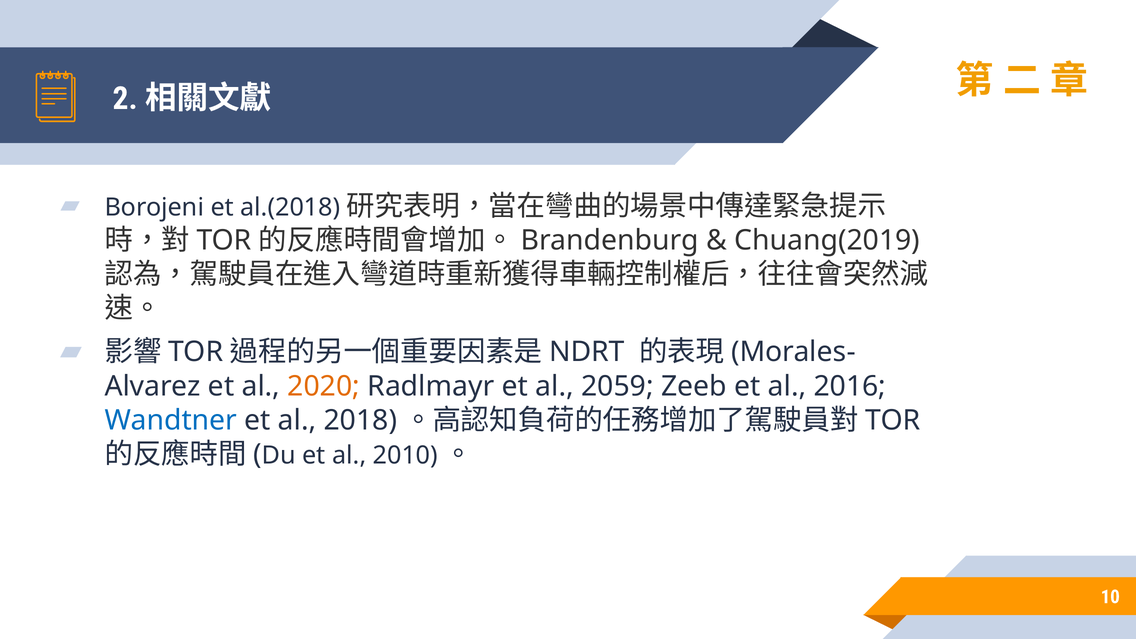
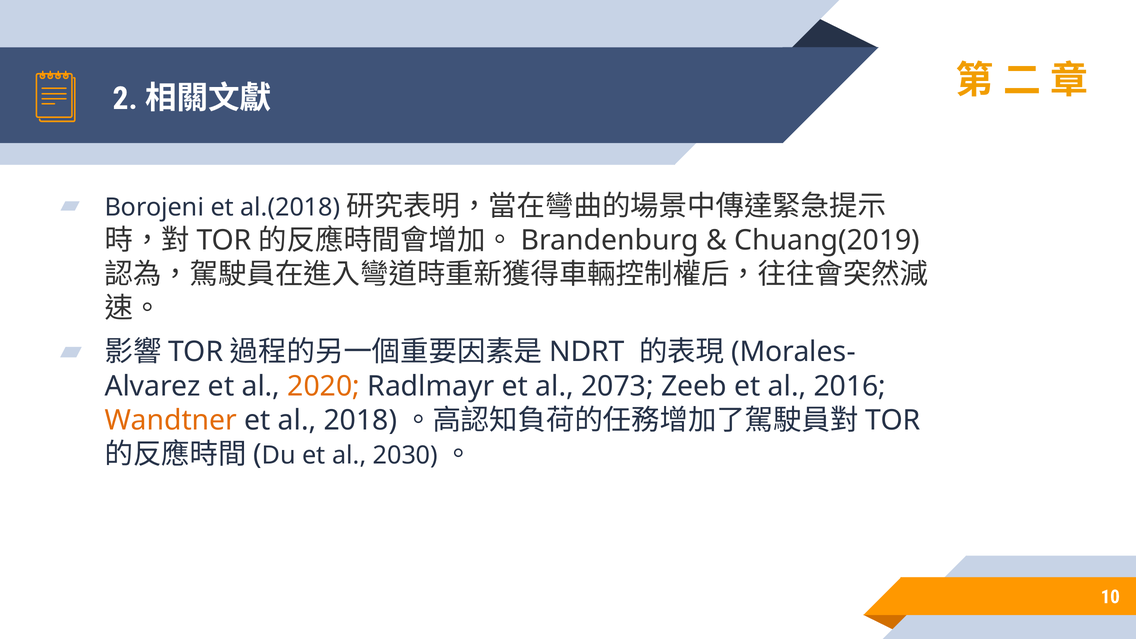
2059: 2059 -> 2073
Wandtner colour: blue -> orange
2010: 2010 -> 2030
